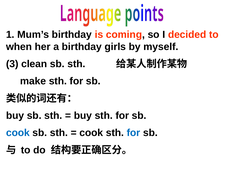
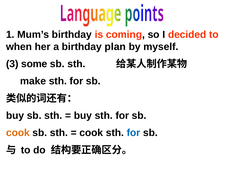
girls: girls -> plan
clean: clean -> some
cook at (18, 133) colour: blue -> orange
